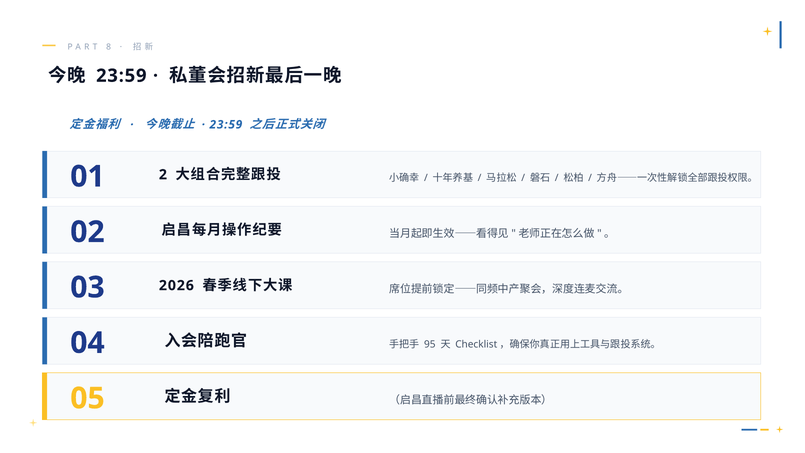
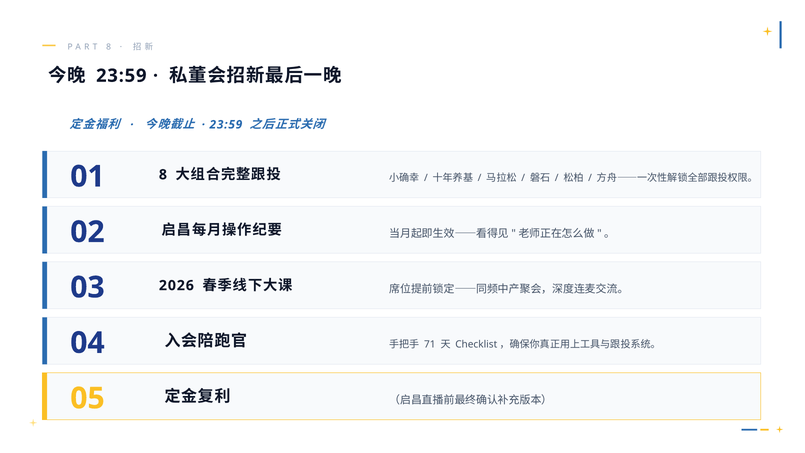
2 at (163, 175): 2 -> 8
95: 95 -> 71
